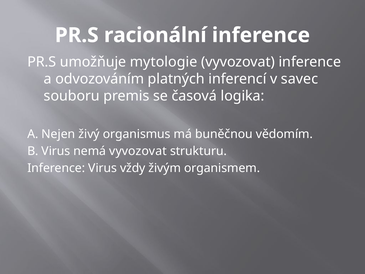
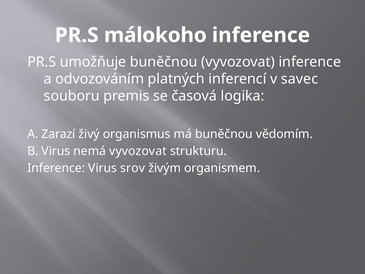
racionální: racionální -> málokoho
umožňuje mytologie: mytologie -> buněčnou
Nejen: Nejen -> Zarazí
vždy: vždy -> srov
